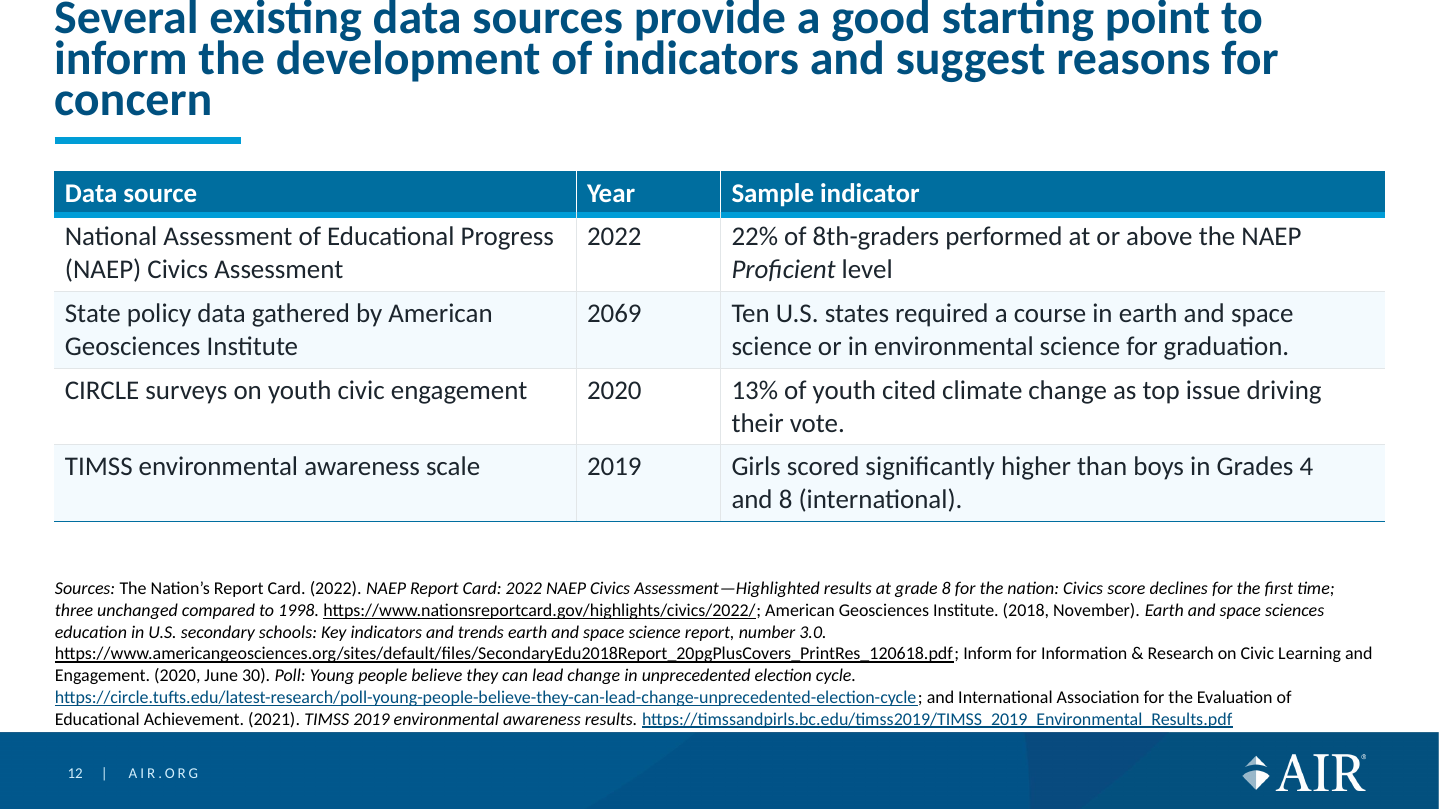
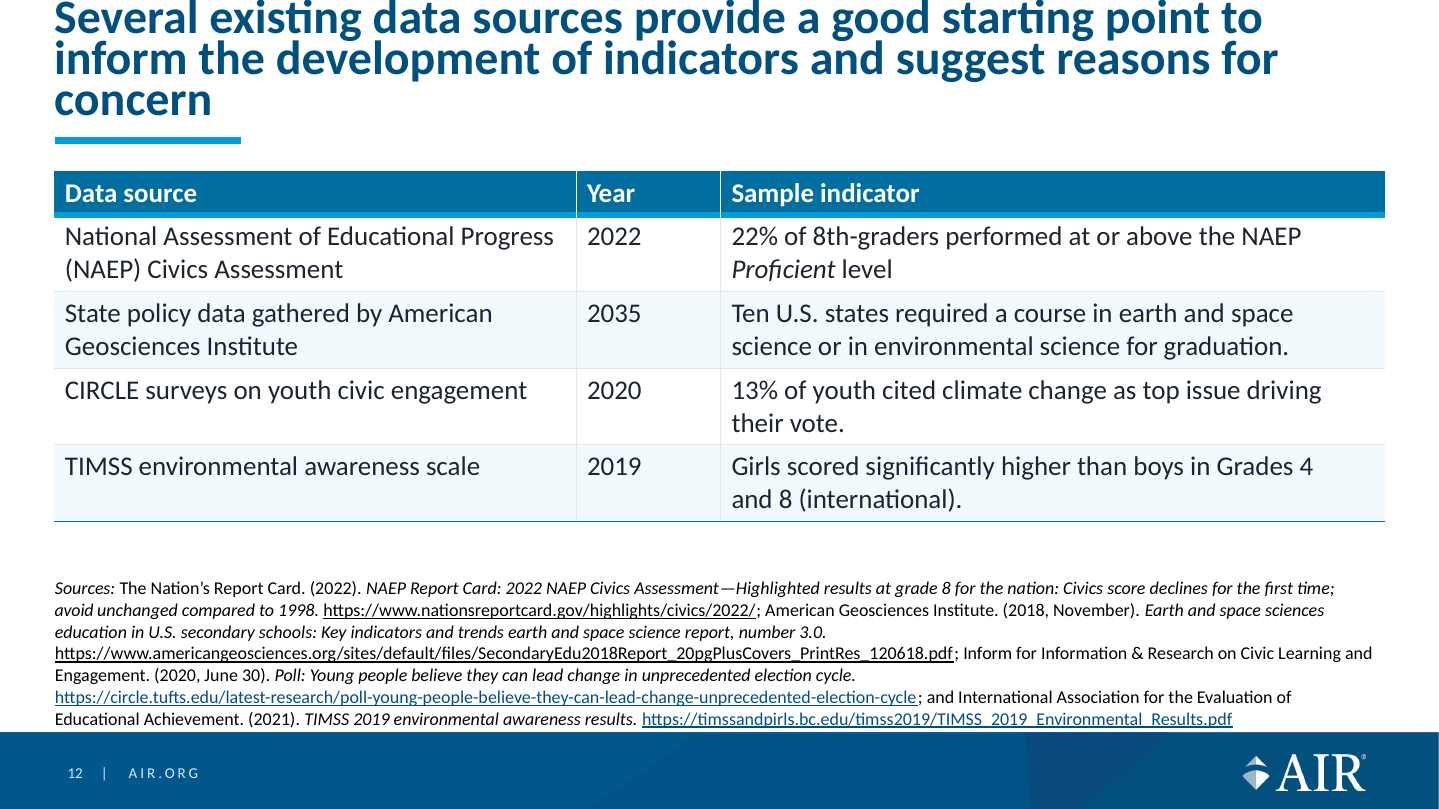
2069: 2069 -> 2035
three: three -> avoid
